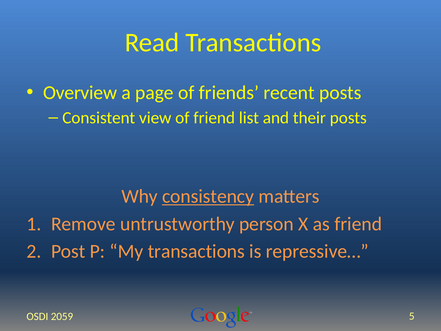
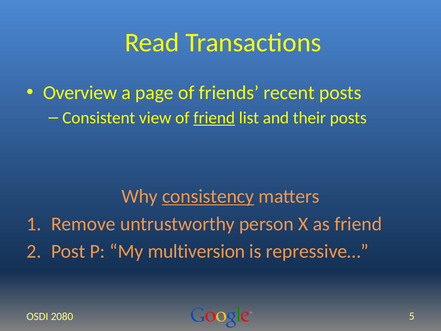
friend at (214, 118) underline: none -> present
My transactions: transactions -> multiversion
2059: 2059 -> 2080
